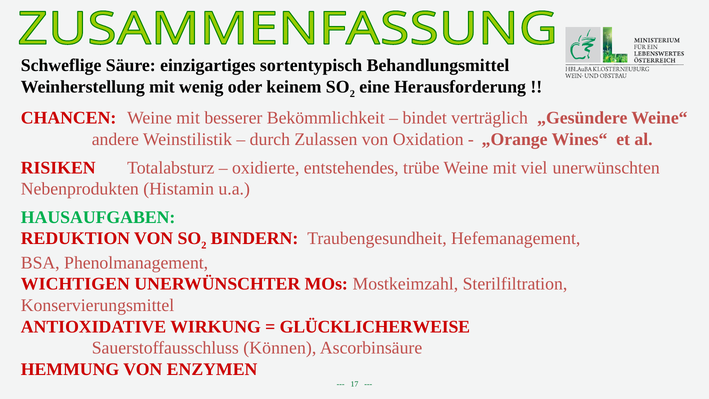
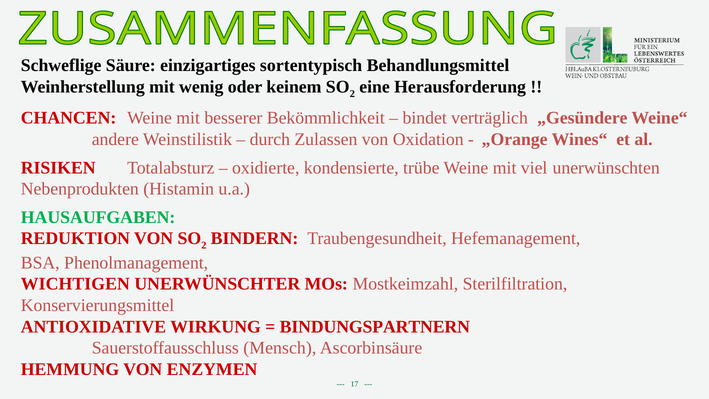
entstehendes: entstehendes -> kondensierte
GLÜCKLICHERWEISE: GLÜCKLICHERWEISE -> BINDUNGSPARTNERN
Können: Können -> Mensch
